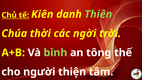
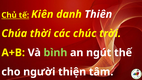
Thiên colour: light green -> white
ngời: ngời -> chúc
tông: tông -> ngút
